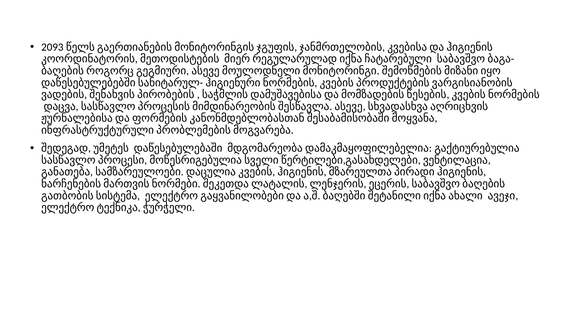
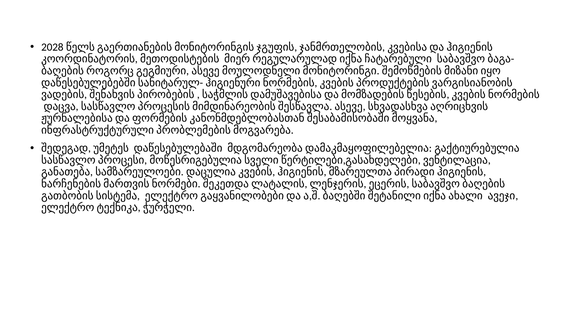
2093: 2093 -> 2028
